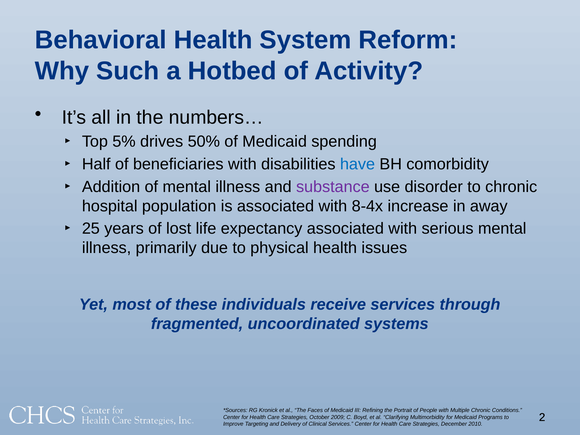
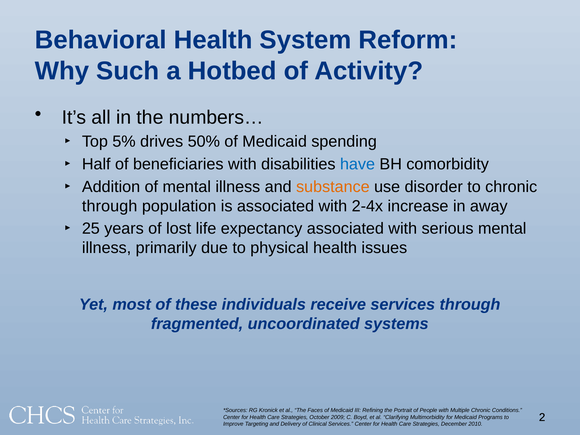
substance colour: purple -> orange
hospital at (110, 206): hospital -> through
8-4x: 8-4x -> 2-4x
